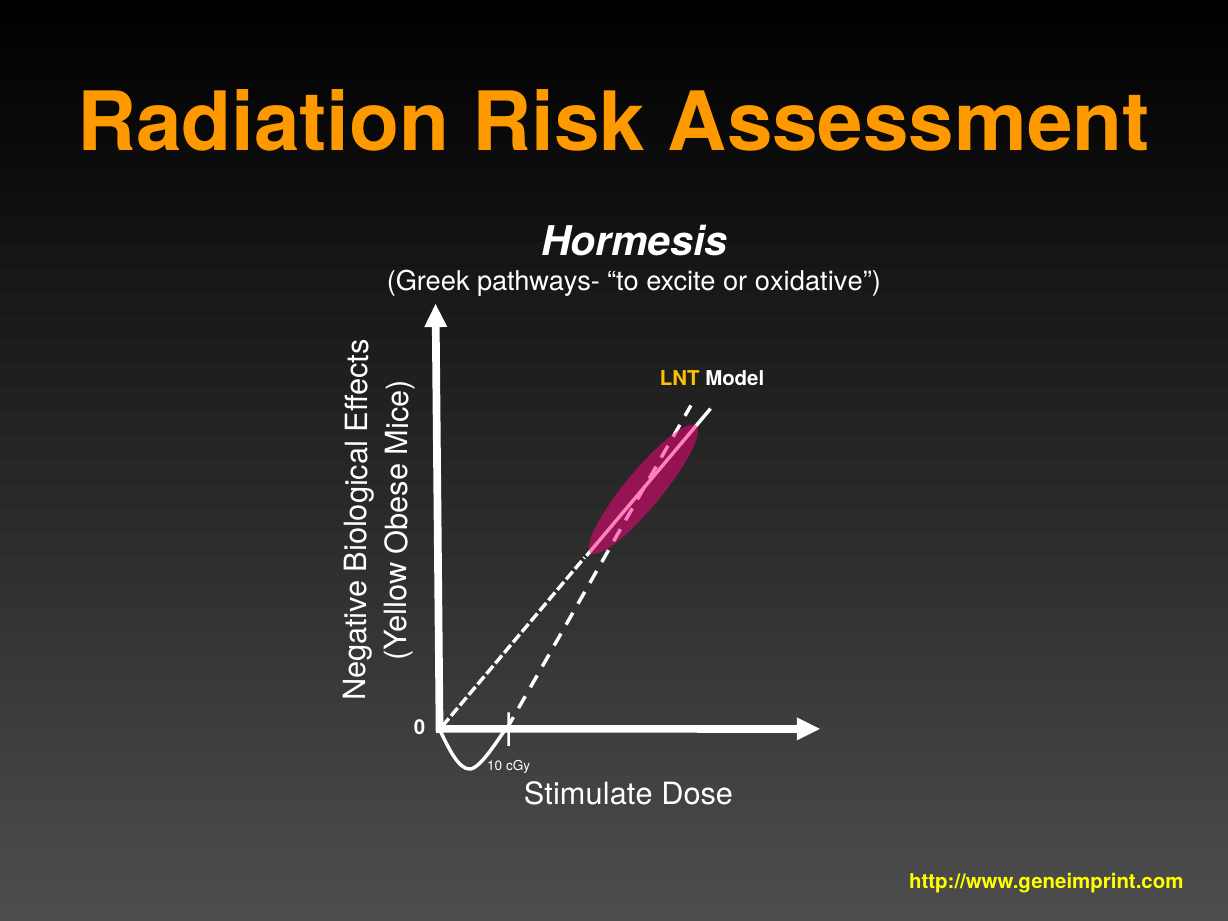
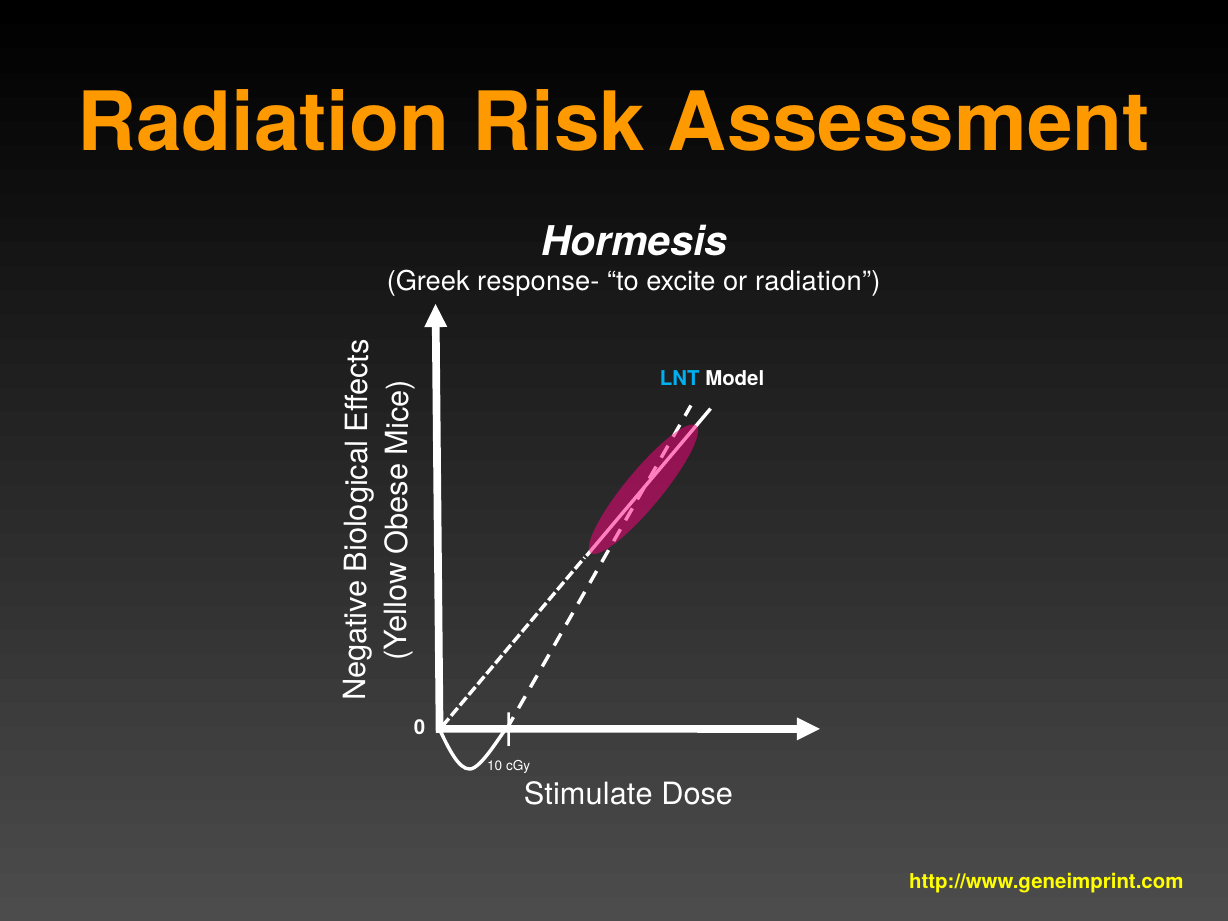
pathways-: pathways- -> response-
or oxidative: oxidative -> radiation
LNT colour: yellow -> light blue
